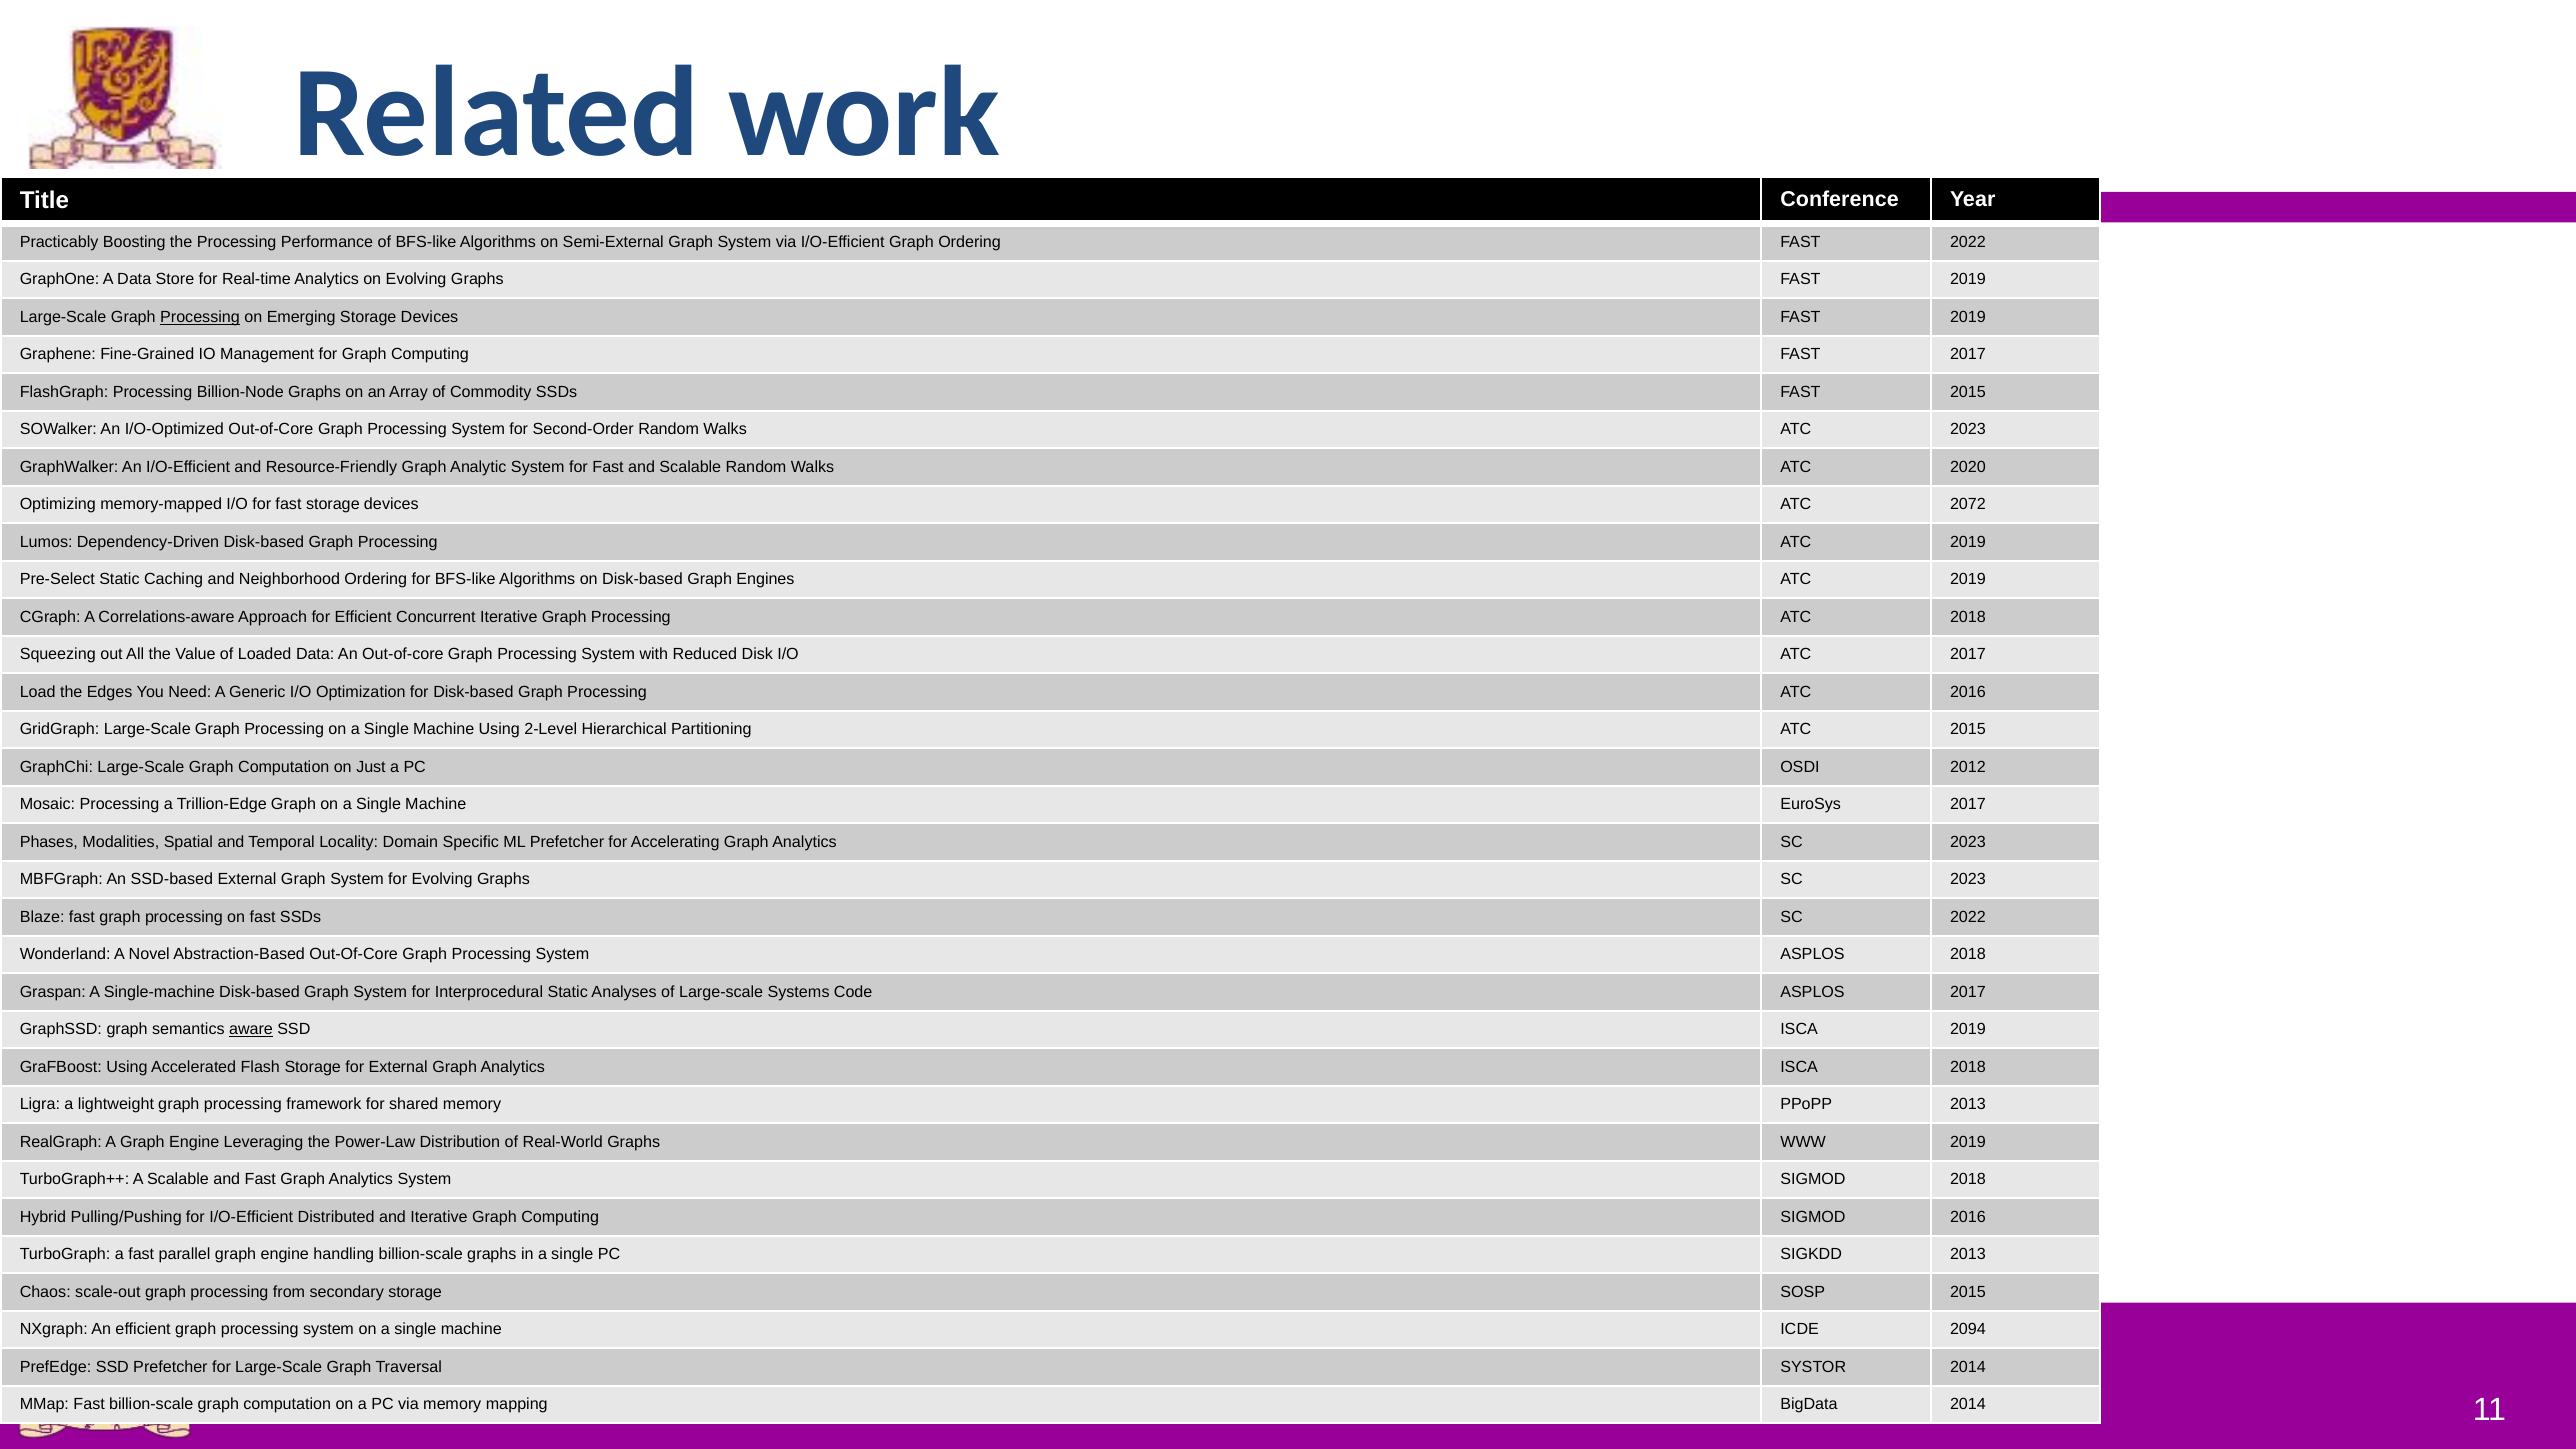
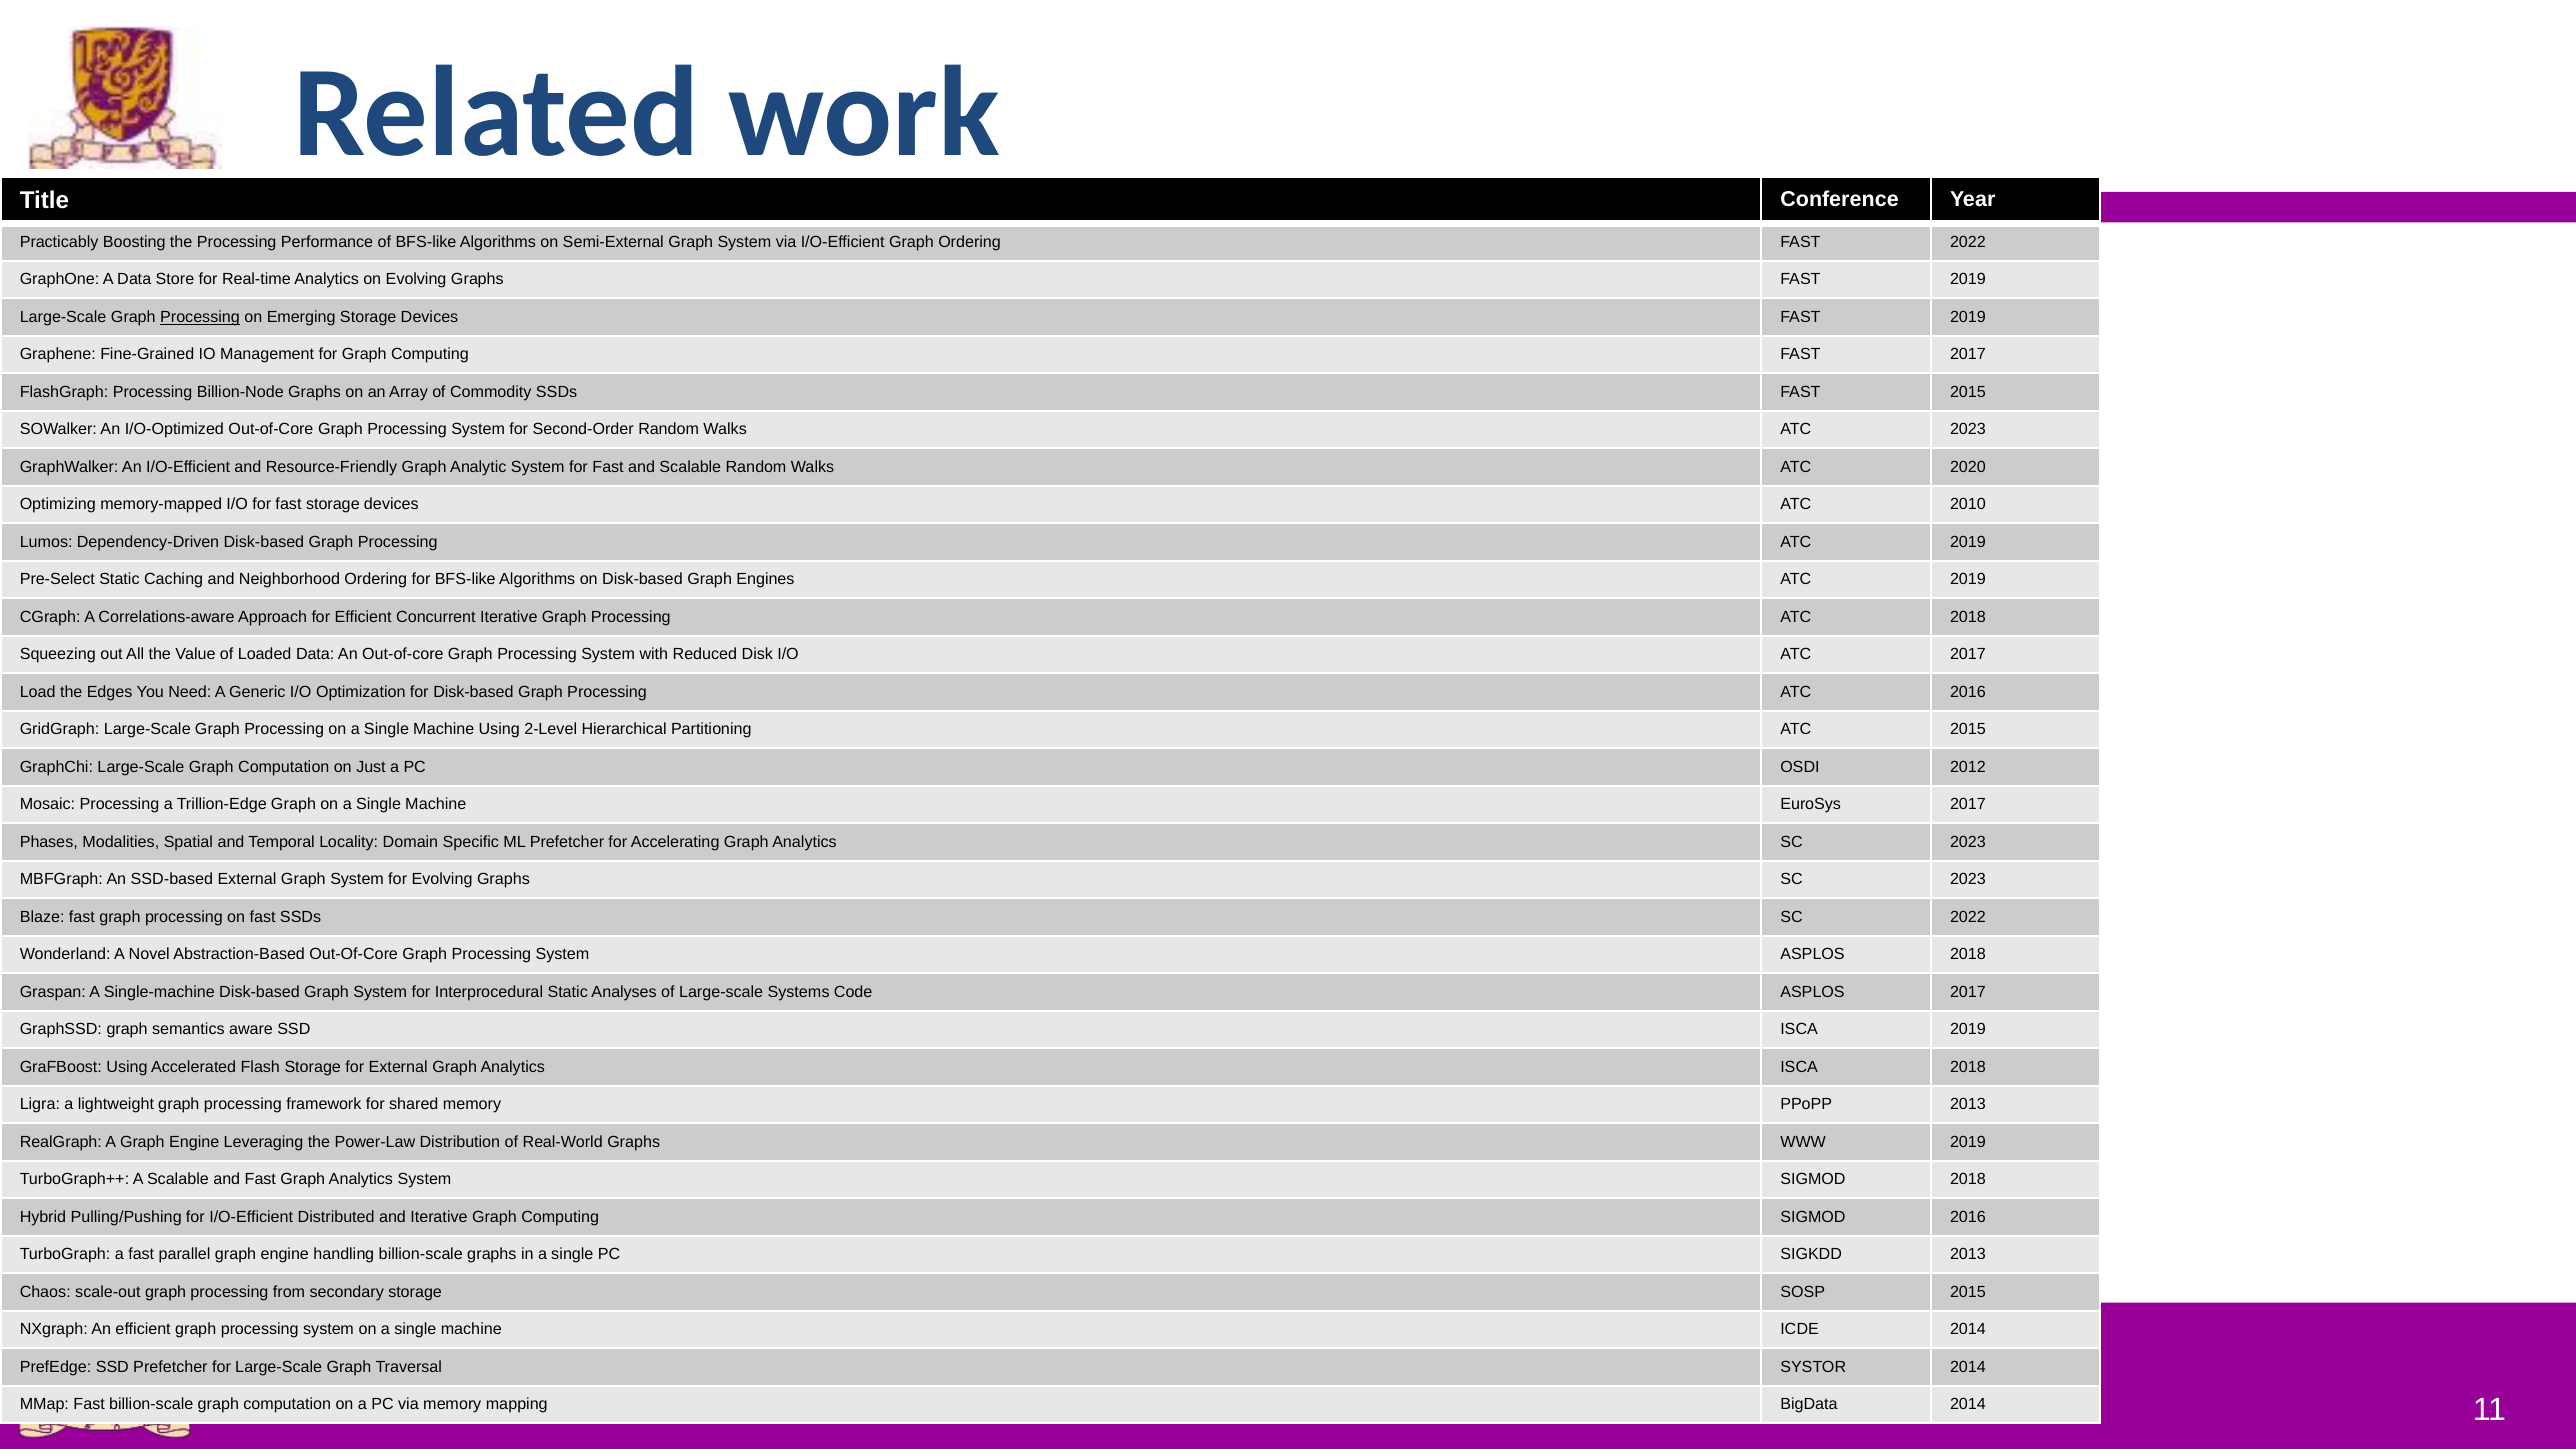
2072: 2072 -> 2010
aware underline: present -> none
ICDE 2094: 2094 -> 2014
